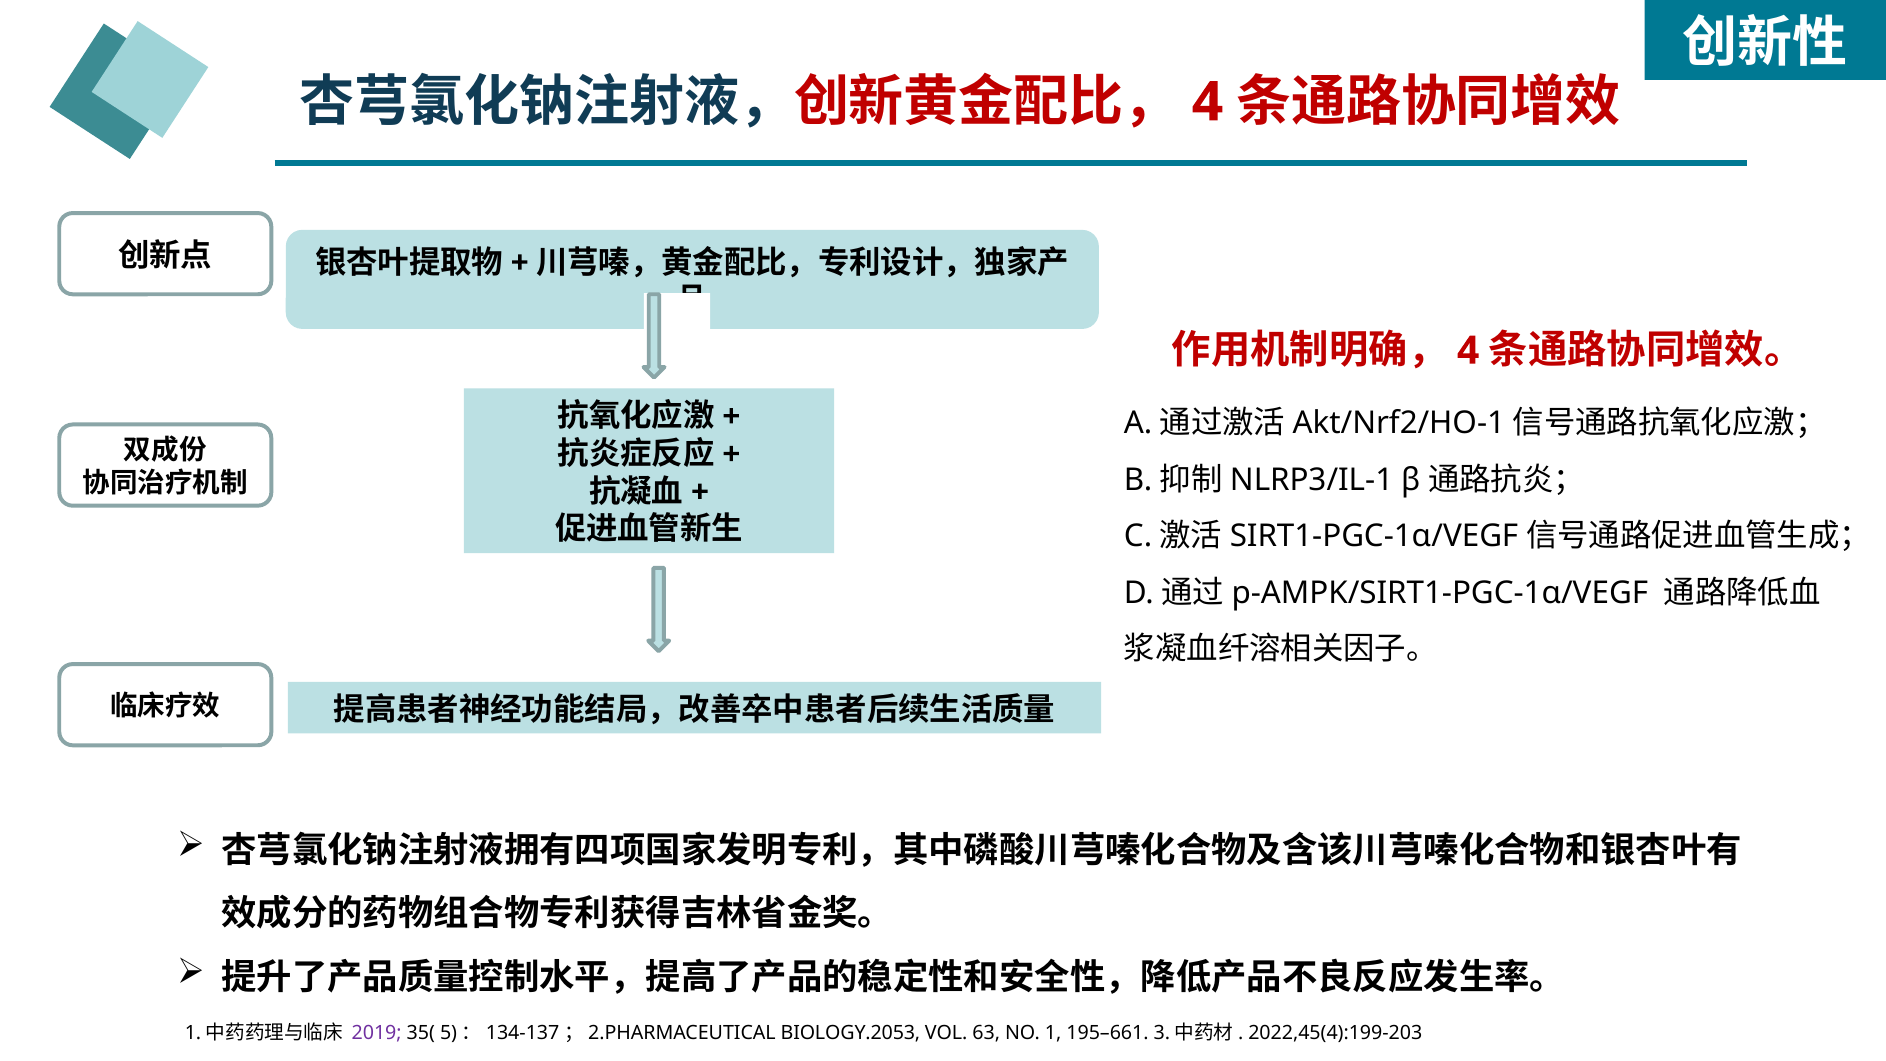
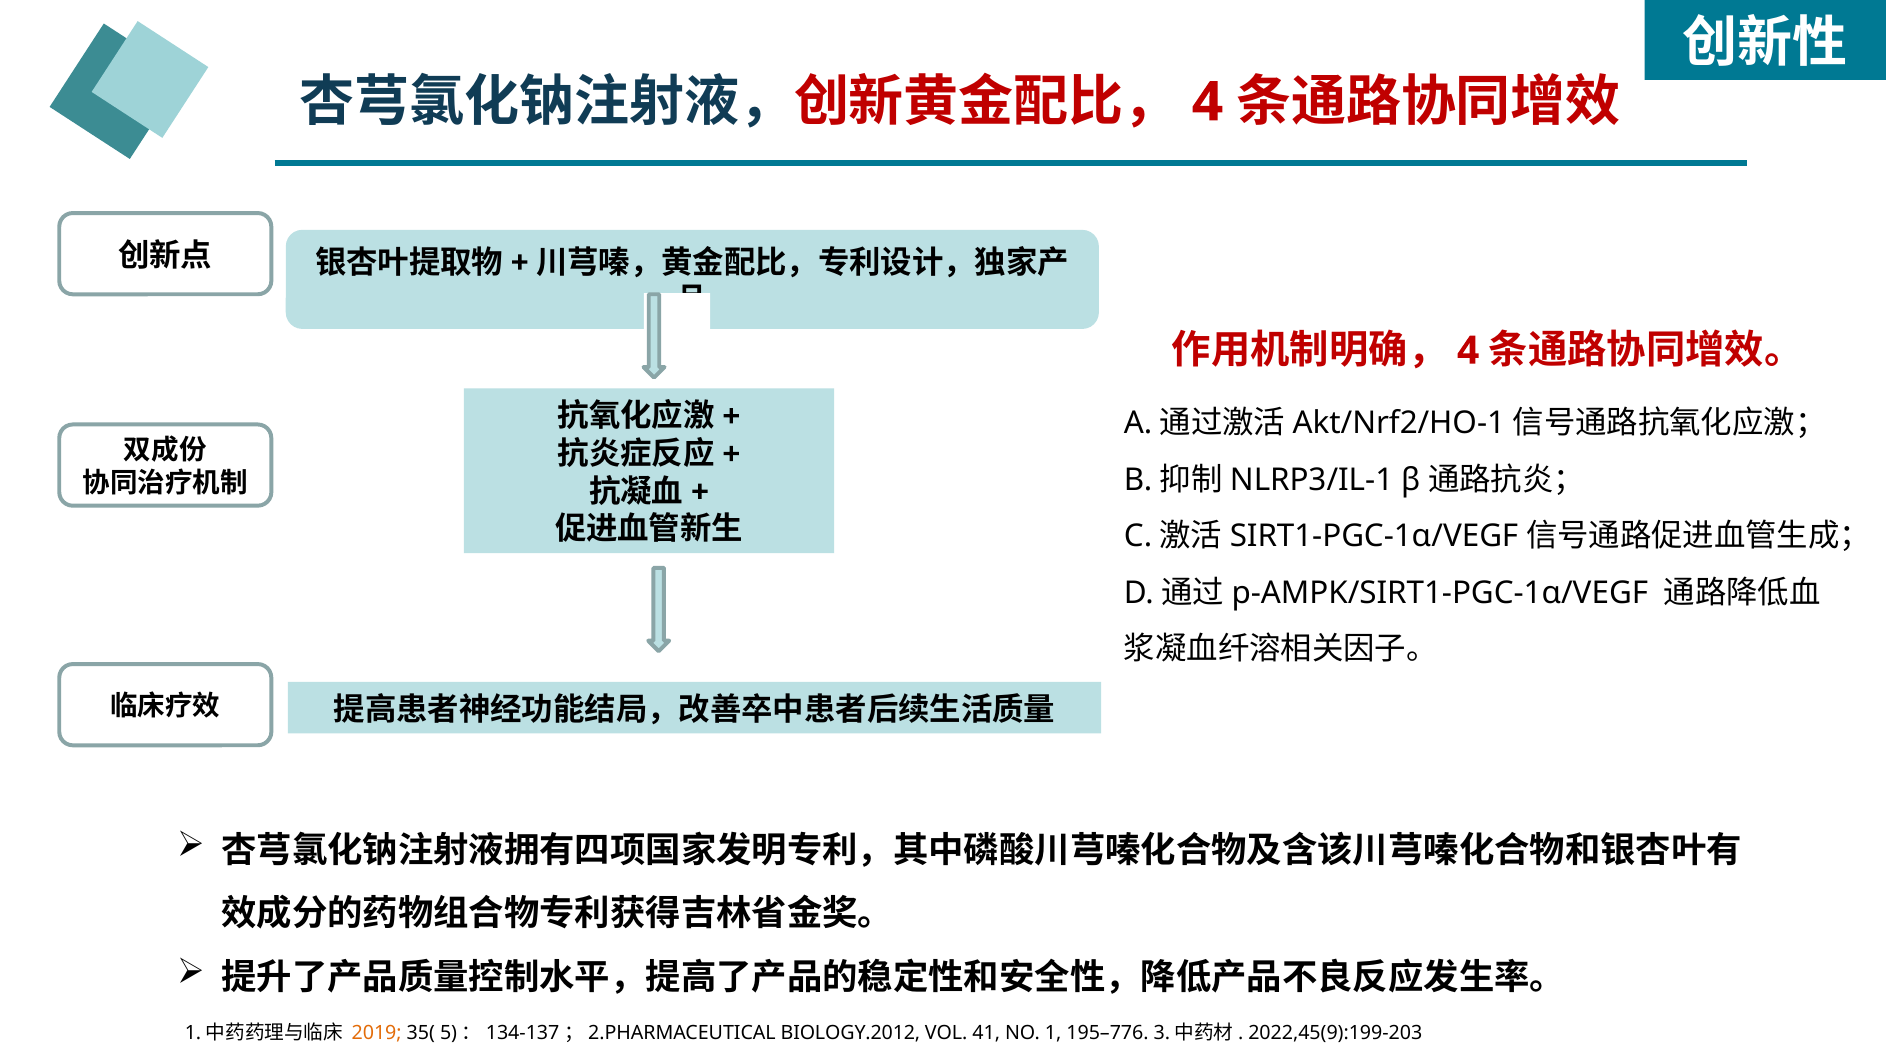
2019 colour: purple -> orange
BIOLOGY.2053: BIOLOGY.2053 -> BIOLOGY.2012
63: 63 -> 41
195–661: 195–661 -> 195–776
2022,45(4):199-203: 2022,45(4):199-203 -> 2022,45(9):199-203
